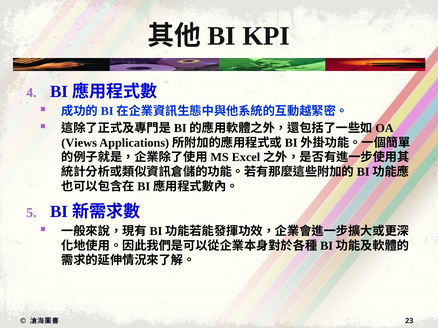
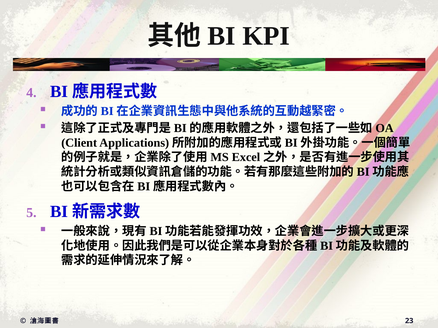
Views: Views -> Client
